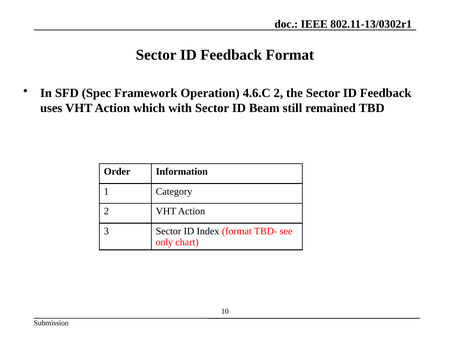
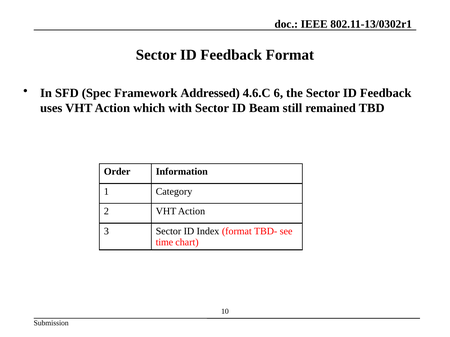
Operation: Operation -> Addressed
4.6.C 2: 2 -> 6
only: only -> time
